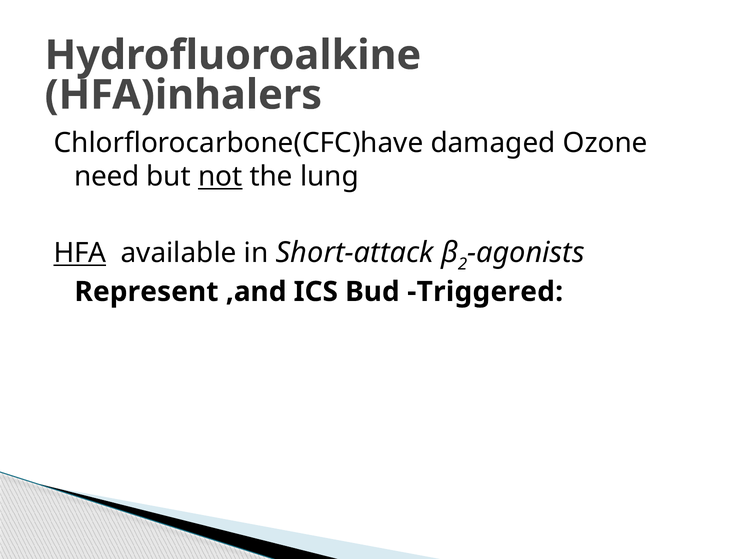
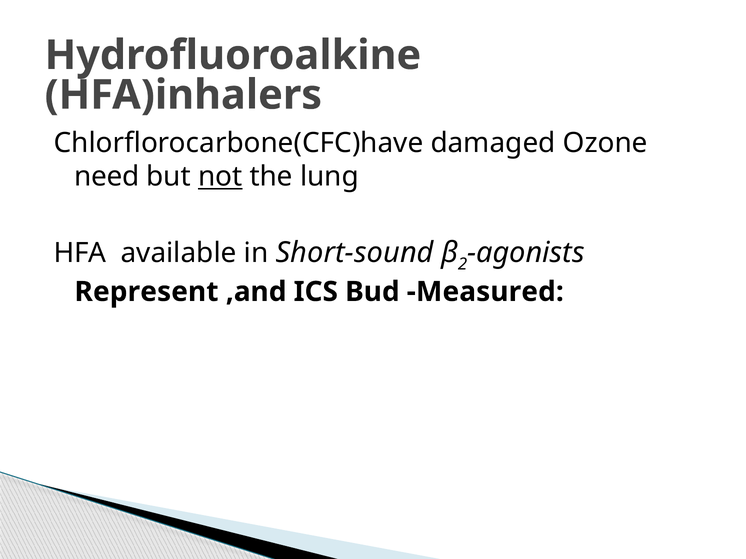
HFA underline: present -> none
Short-attack: Short-attack -> Short-sound
Triggered: Triggered -> Measured
